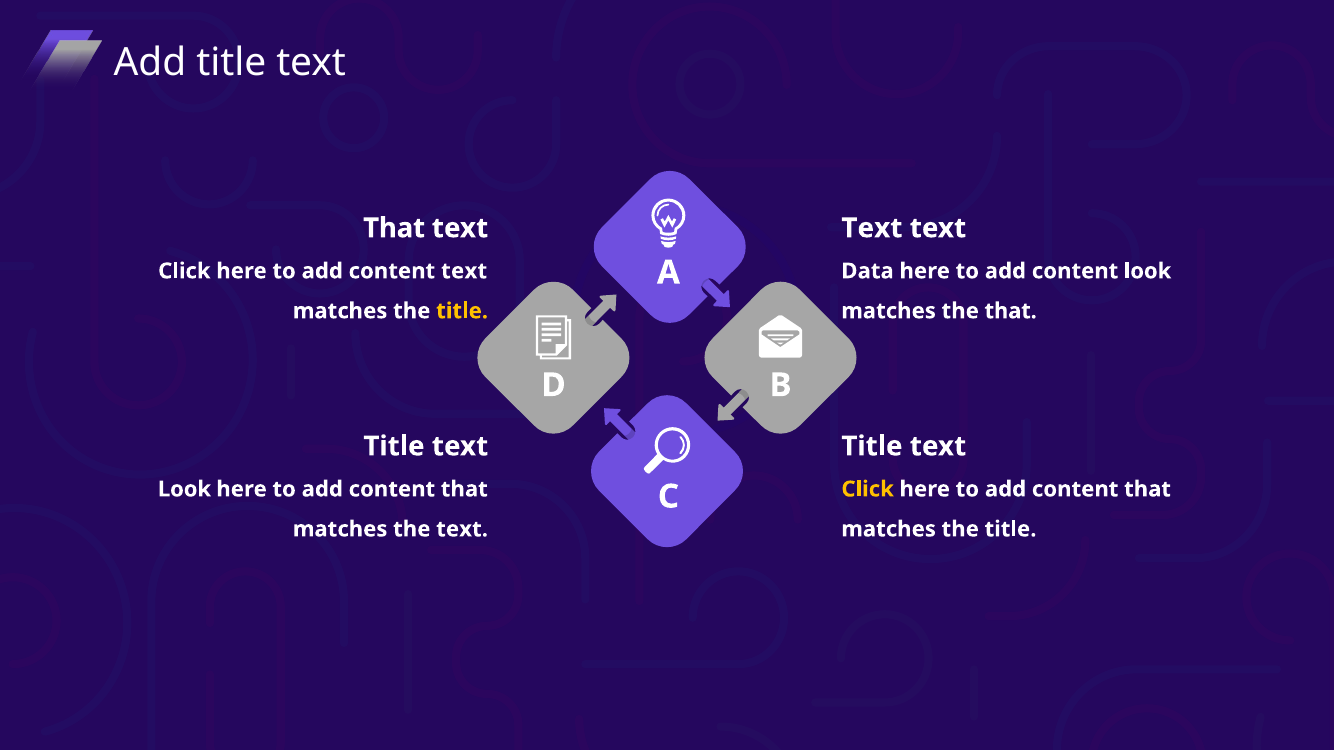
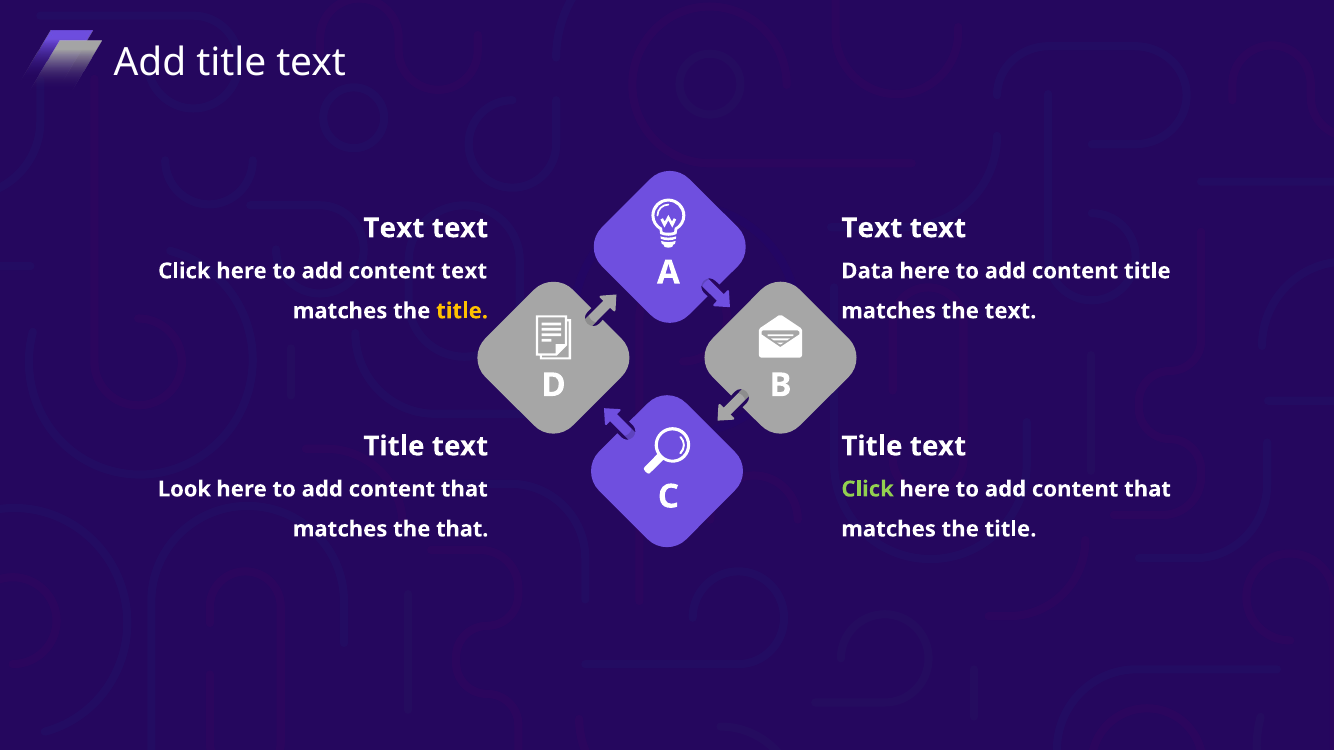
That at (394, 228): That -> Text
content look: look -> title
the that: that -> text
Click at (868, 489) colour: yellow -> light green
the text: text -> that
